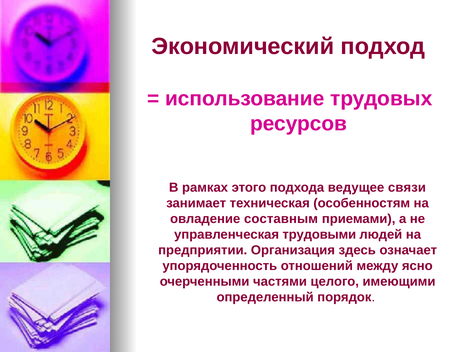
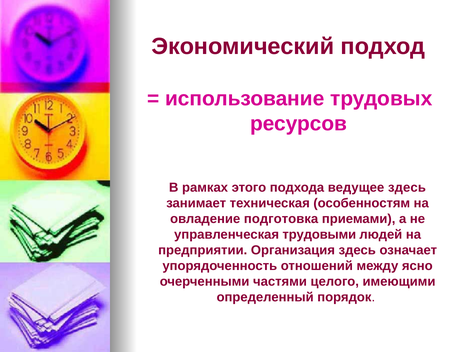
ведущее связи: связи -> здесь
составным: составным -> подготовка
